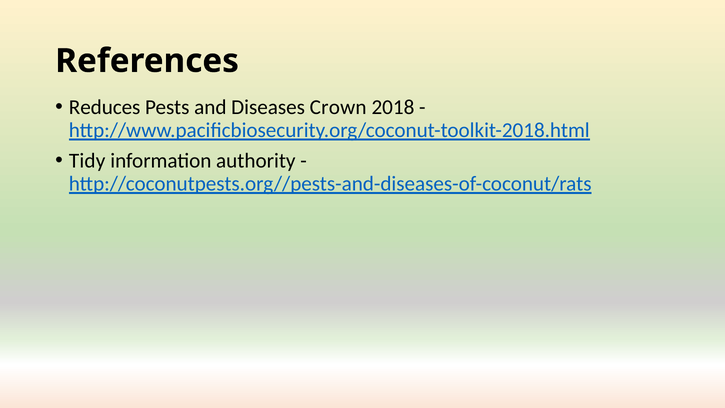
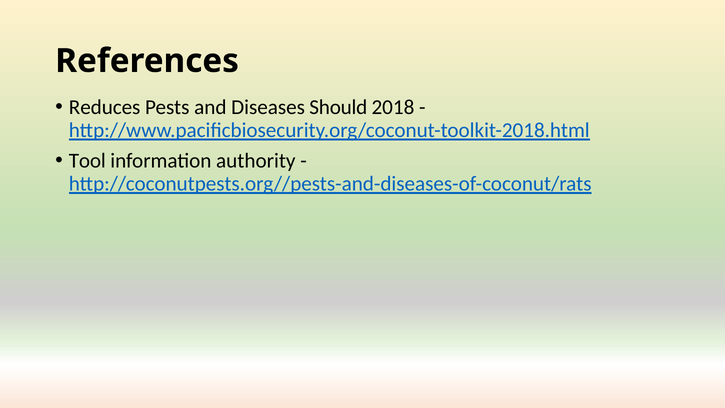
Crown: Crown -> Should
Tidy: Tidy -> Tool
